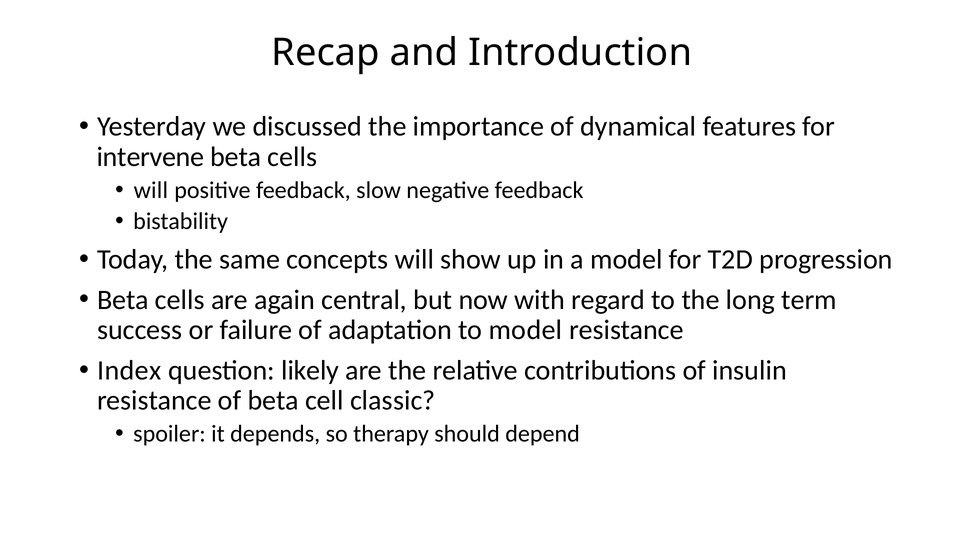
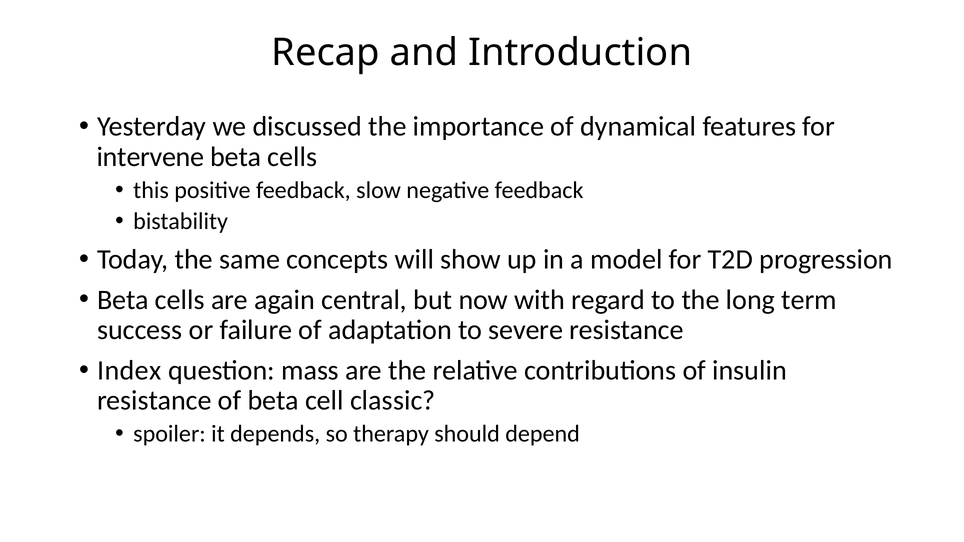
will at (151, 190): will -> this
to model: model -> severe
likely: likely -> mass
